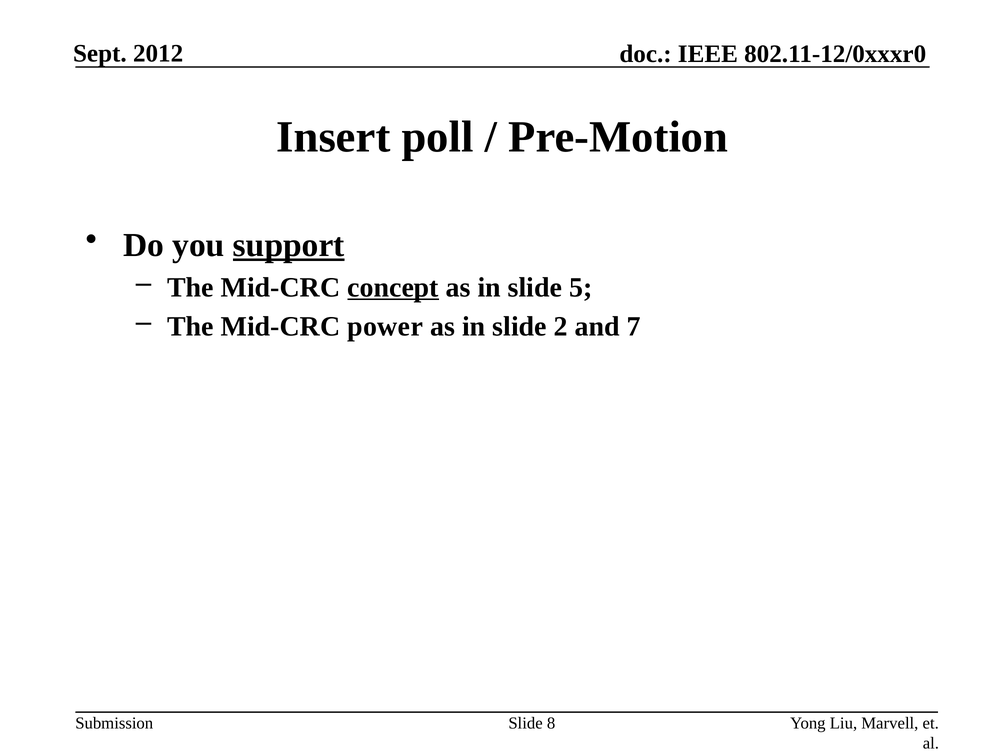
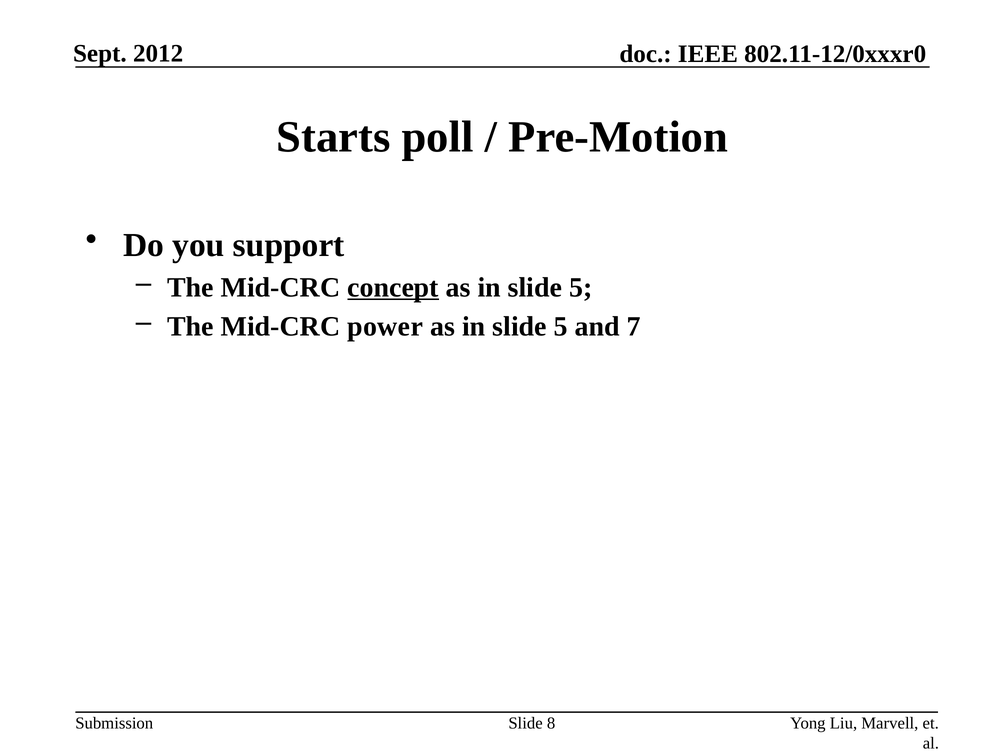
Insert: Insert -> Starts
support underline: present -> none
2 at (561, 326): 2 -> 5
